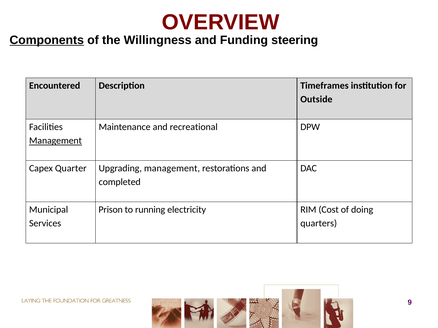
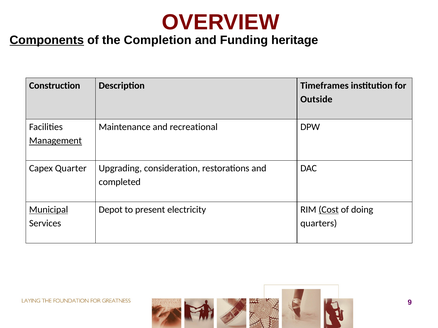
Willingness: Willingness -> Completion
steering: steering -> heritage
Encountered: Encountered -> Construction
Upgrading management: management -> consideration
Municipal underline: none -> present
Prison: Prison -> Depot
running: running -> present
Cost underline: none -> present
